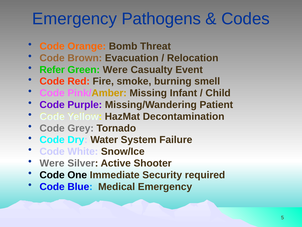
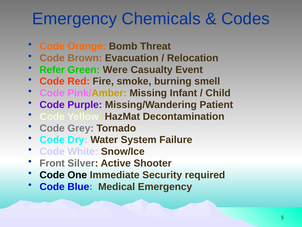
Pathogens: Pathogens -> Chemicals
Were at (52, 163): Were -> Front
